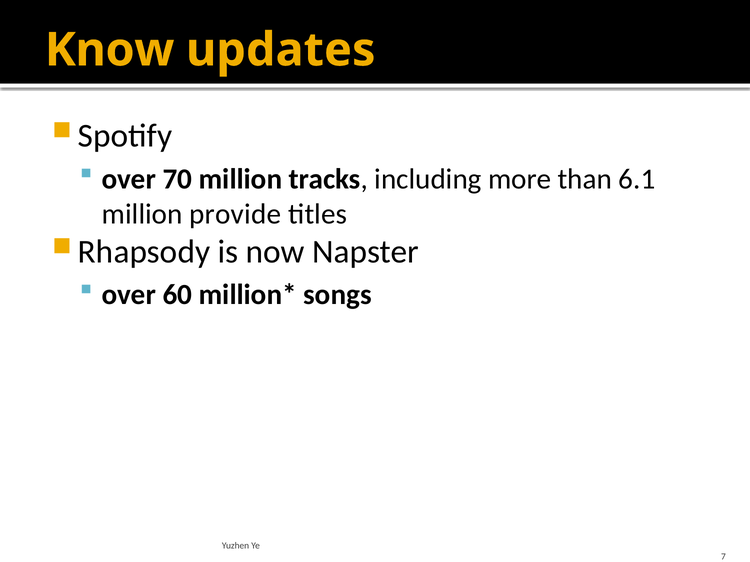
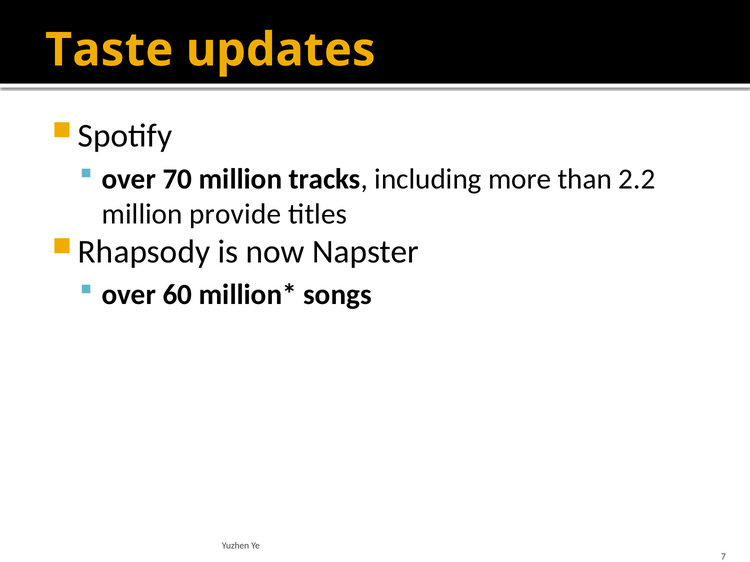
Know: Know -> Taste
6.1: 6.1 -> 2.2
